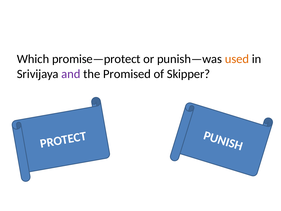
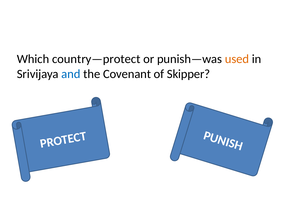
promise—protect: promise—protect -> country—protect
and colour: purple -> blue
Promised: Promised -> Covenant
